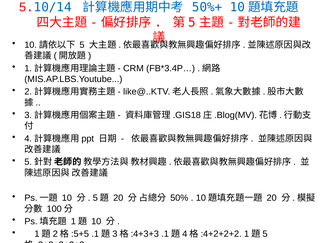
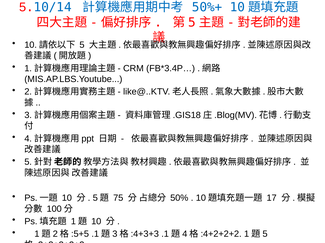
20 at (118, 199): 20 -> 75
20 at (272, 199): 20 -> 17
